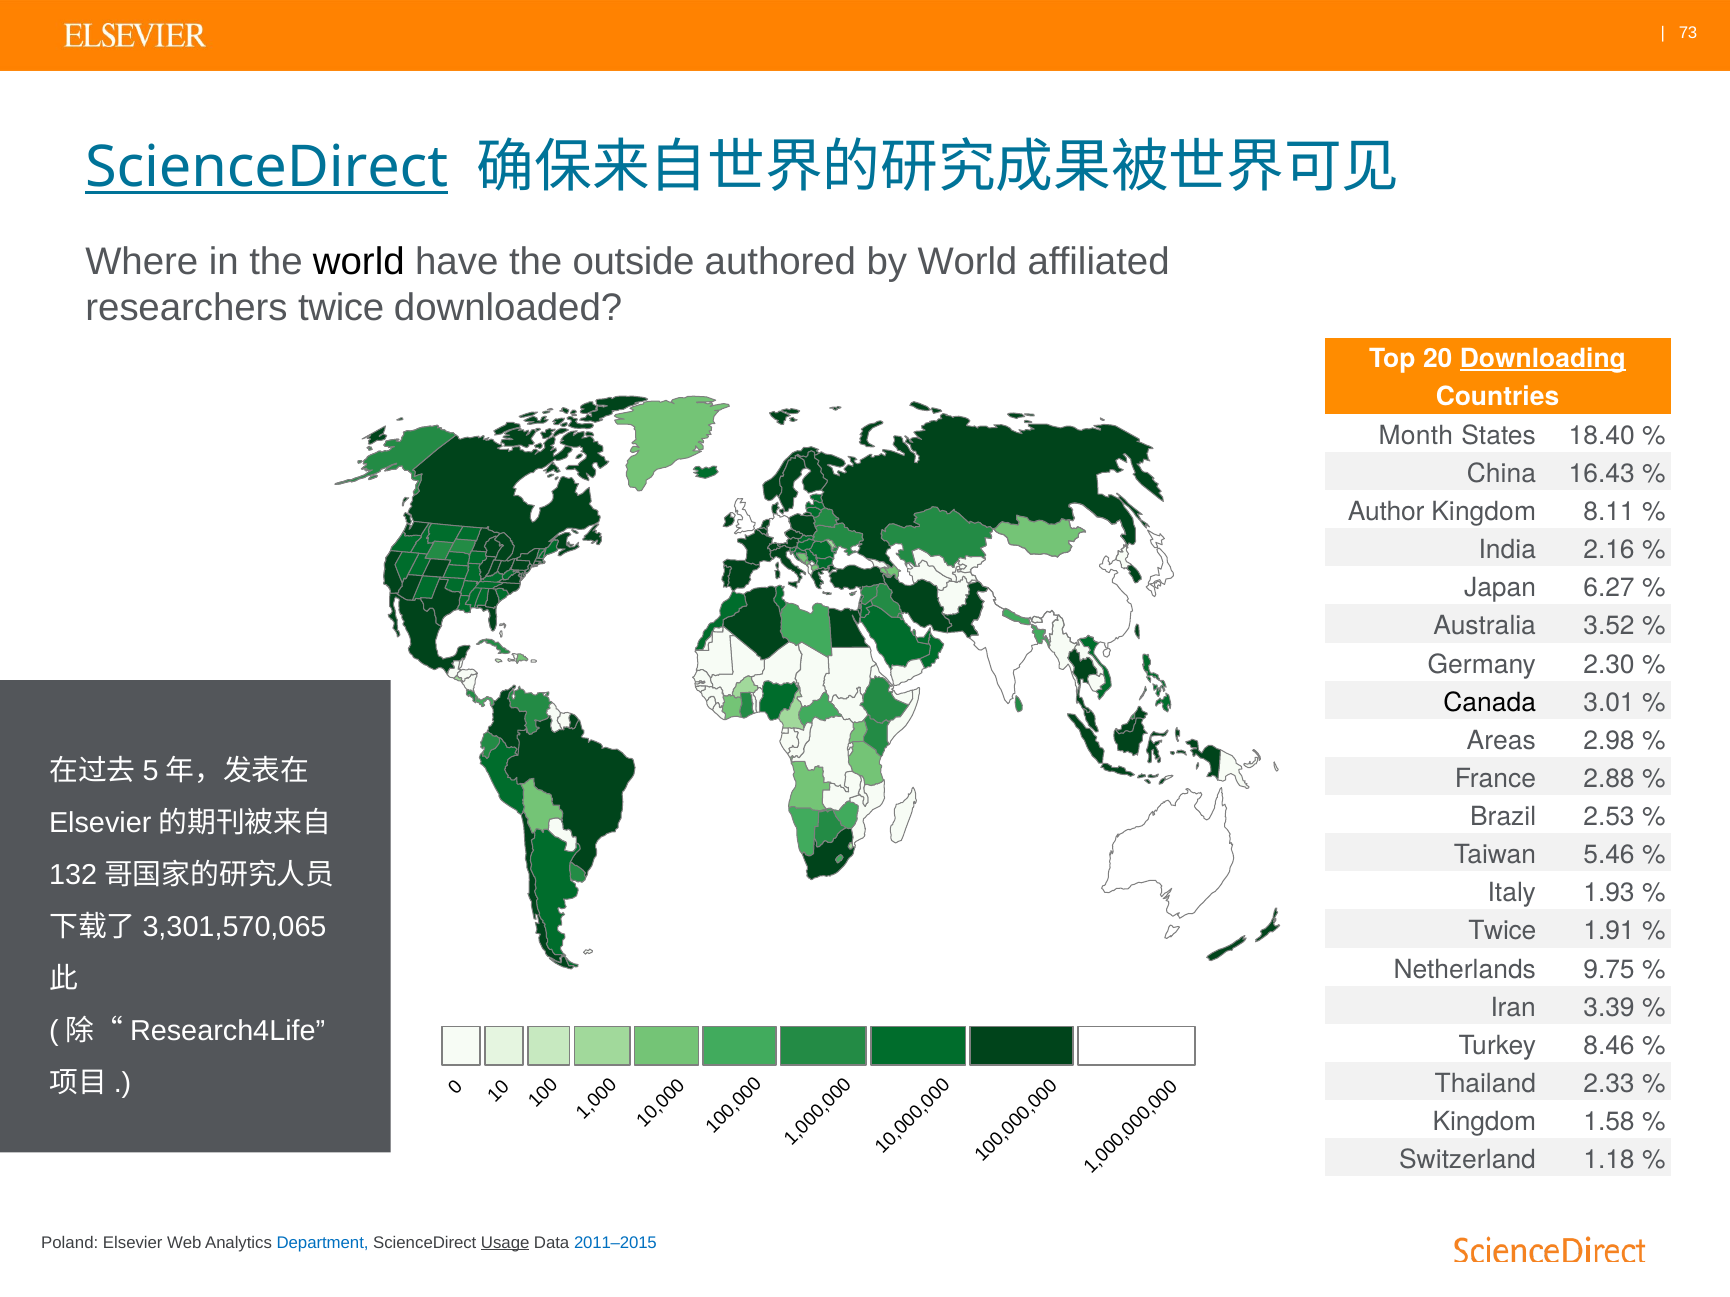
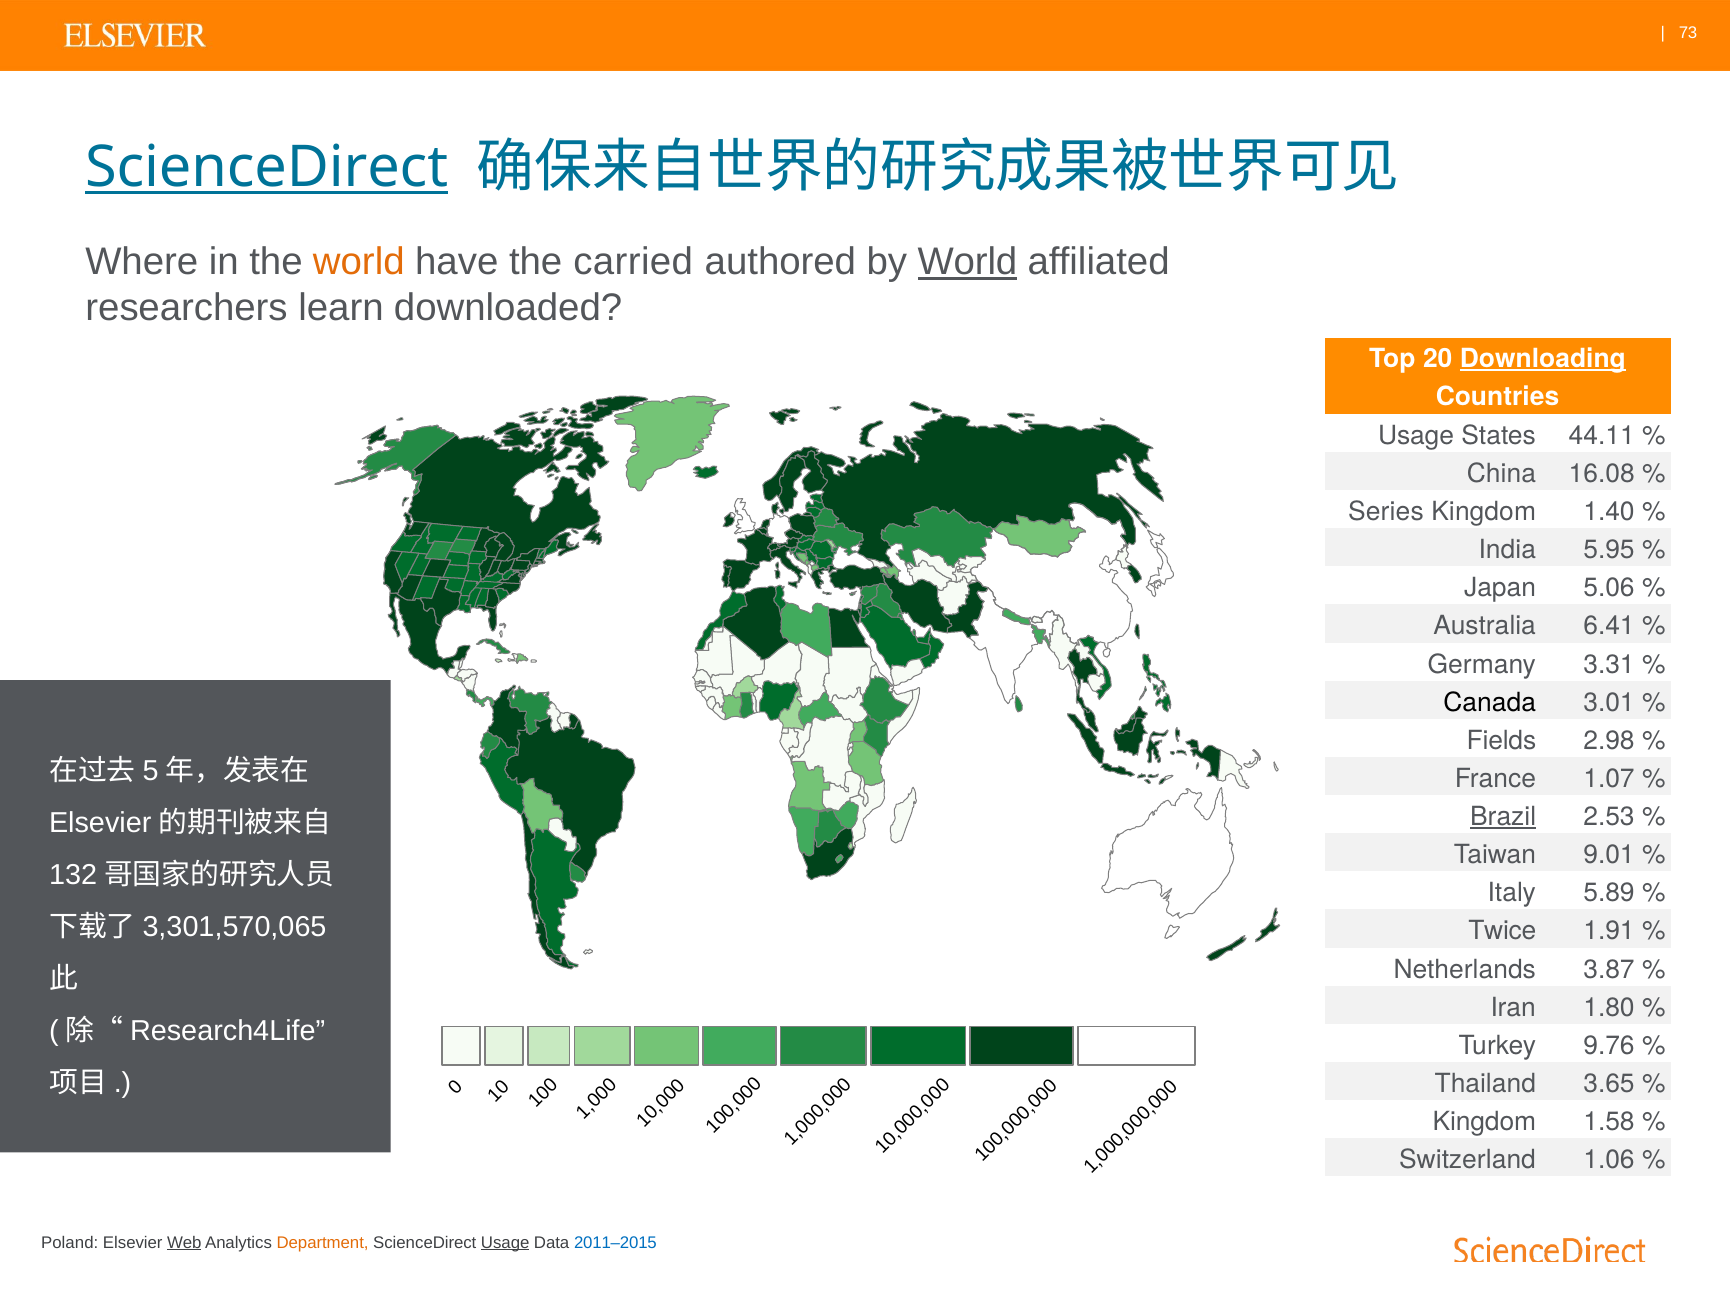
world at (359, 262) colour: black -> orange
outside: outside -> carried
World at (967, 262) underline: none -> present
researchers twice: twice -> learn
Month at (1416, 436): Month -> Usage
18.40: 18.40 -> 44.11
16.43: 16.43 -> 16.08
Author: Author -> Series
8.11: 8.11 -> 1.40
2.16: 2.16 -> 5.95
6.27: 6.27 -> 5.06
3.52: 3.52 -> 6.41
2.30: 2.30 -> 3.31
Areas: Areas -> Fields
2.88: 2.88 -> 1.07
Brazil underline: none -> present
5.46: 5.46 -> 9.01
1.93: 1.93 -> 5.89
9.75: 9.75 -> 3.87
3.39: 3.39 -> 1.80
8.46: 8.46 -> 9.76
2.33: 2.33 -> 3.65
1.18: 1.18 -> 1.06
Web underline: none -> present
Department colour: blue -> orange
